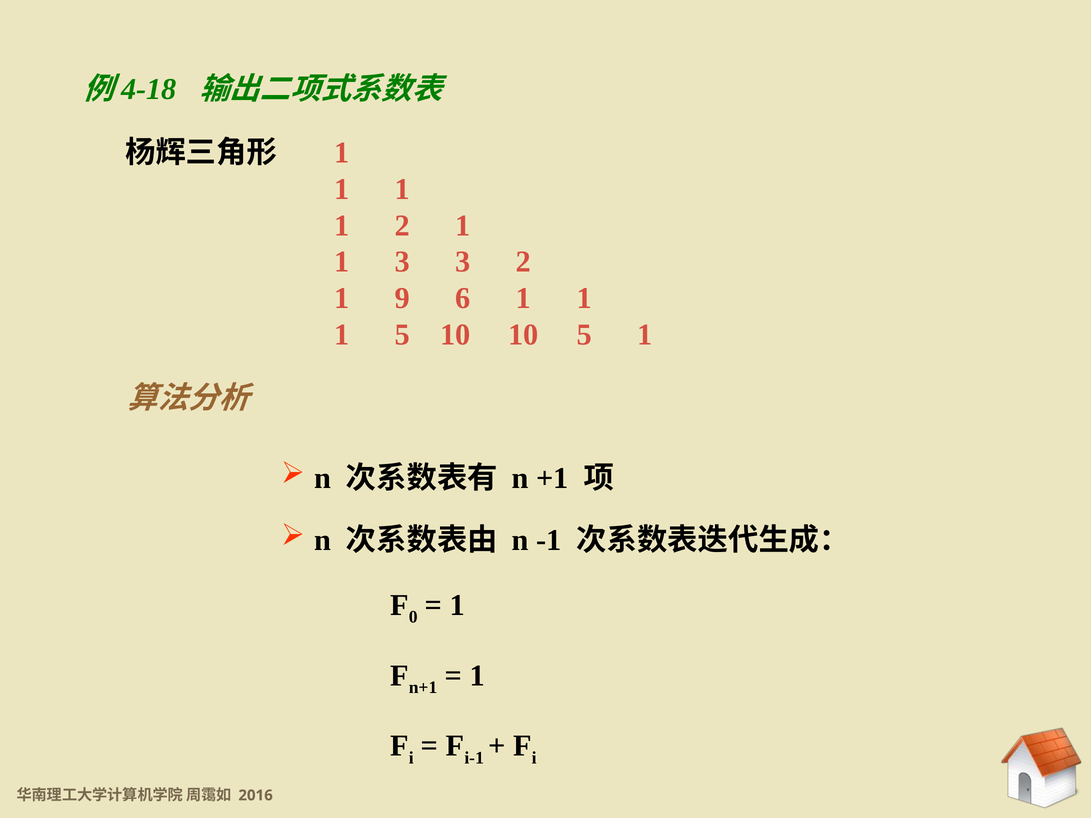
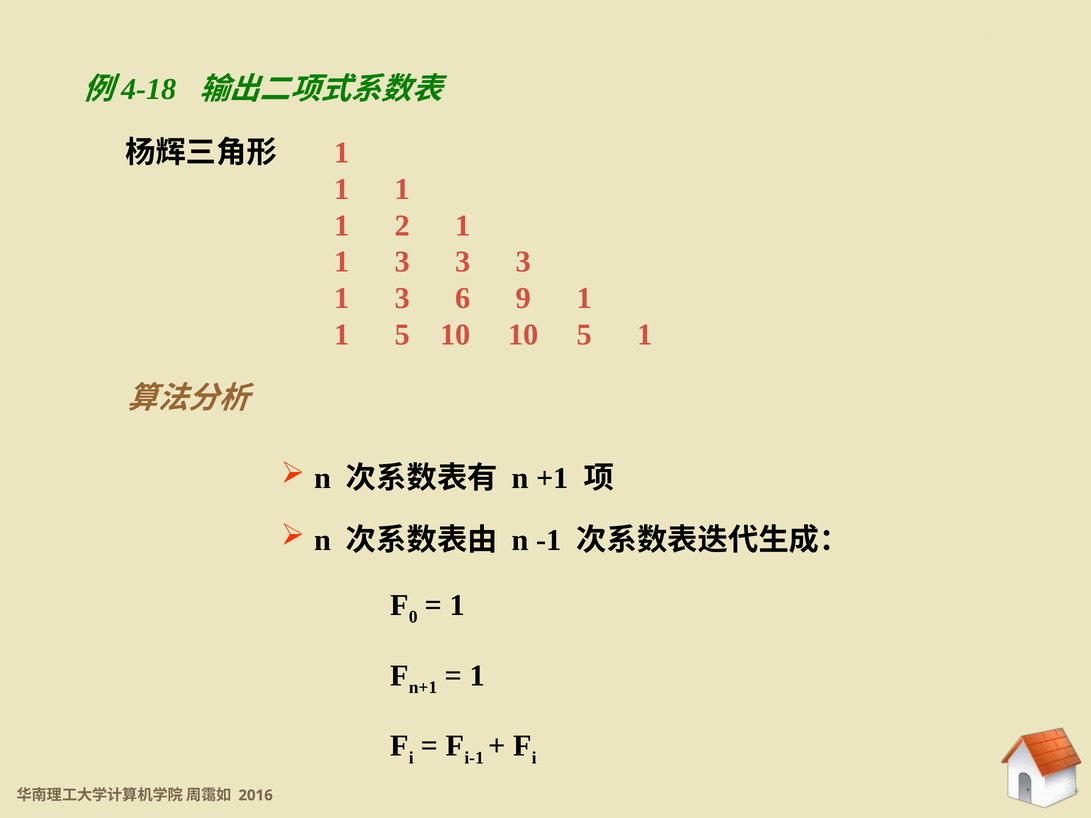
3 3 2: 2 -> 3
9 at (402, 298): 9 -> 3
6 1: 1 -> 9
